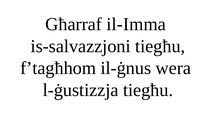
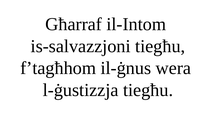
il-Imma: il-Imma -> il-Intom
